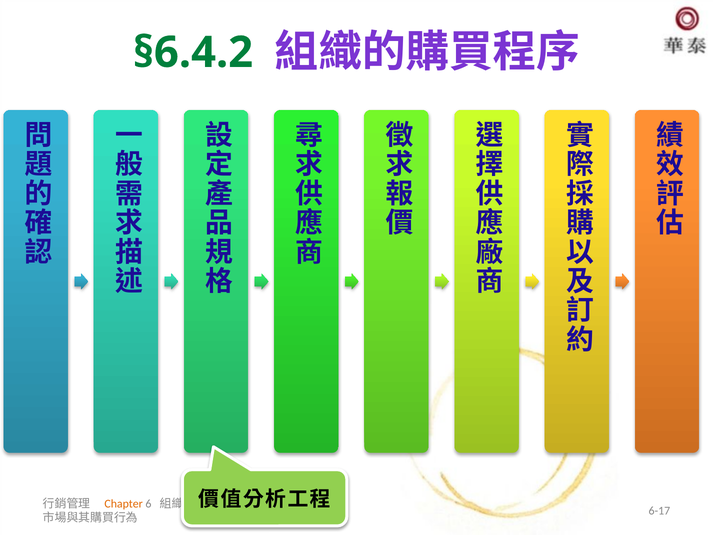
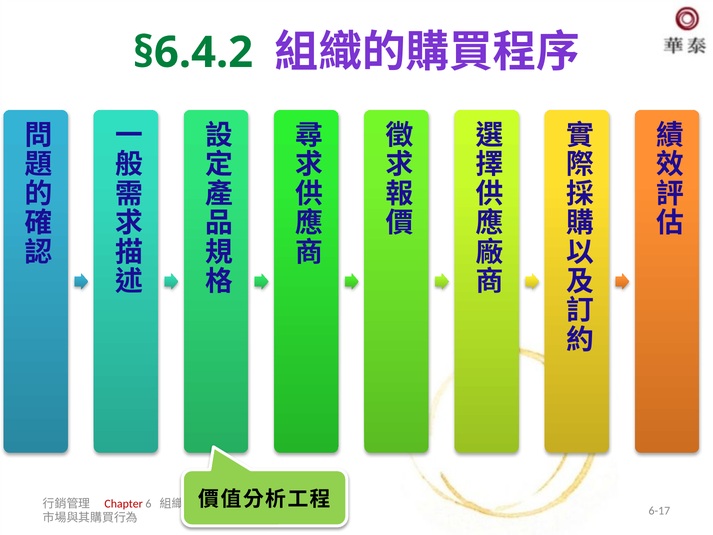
Chapter colour: orange -> red
